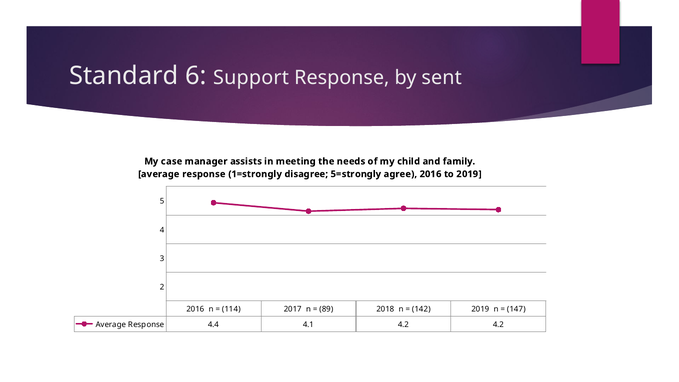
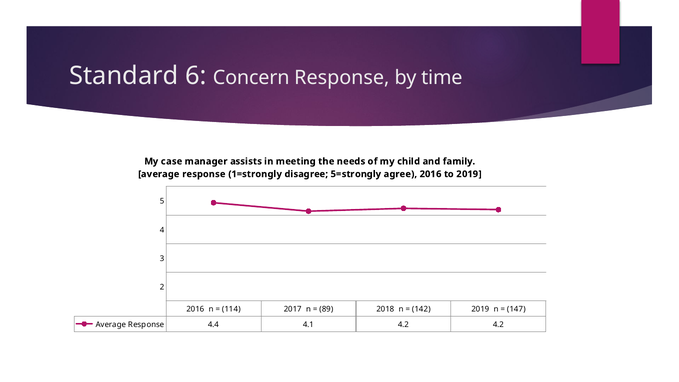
Support: Support -> Concern
sent: sent -> time
